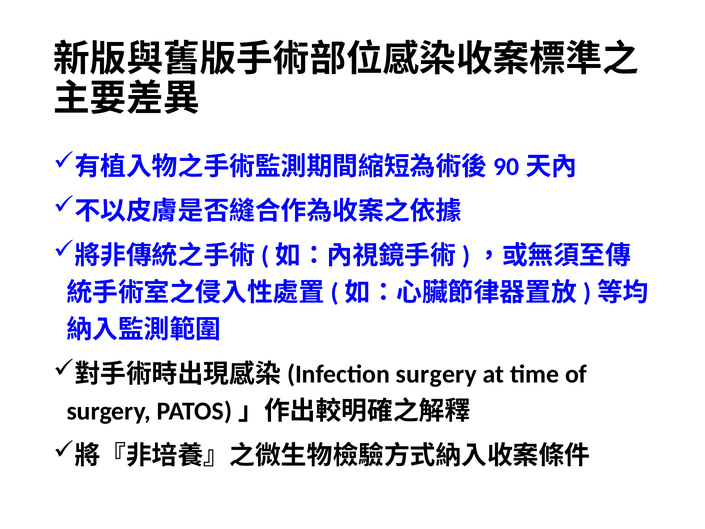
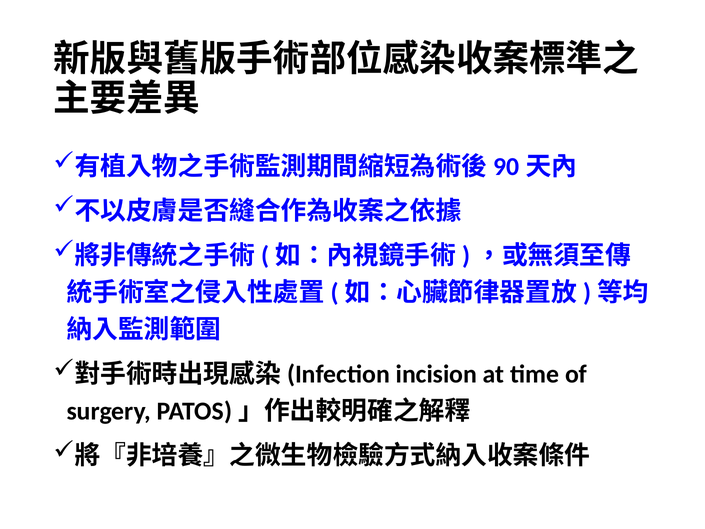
surgery at (436, 374): surgery -> incision
